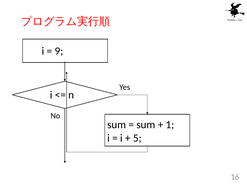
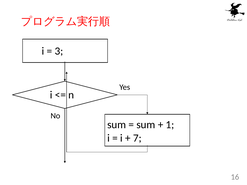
9: 9 -> 3
5: 5 -> 7
